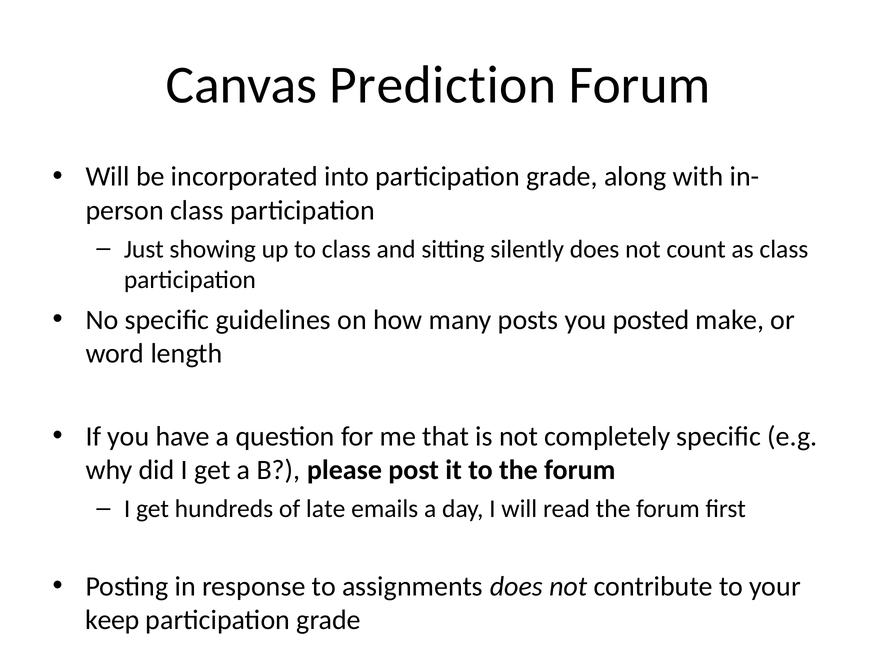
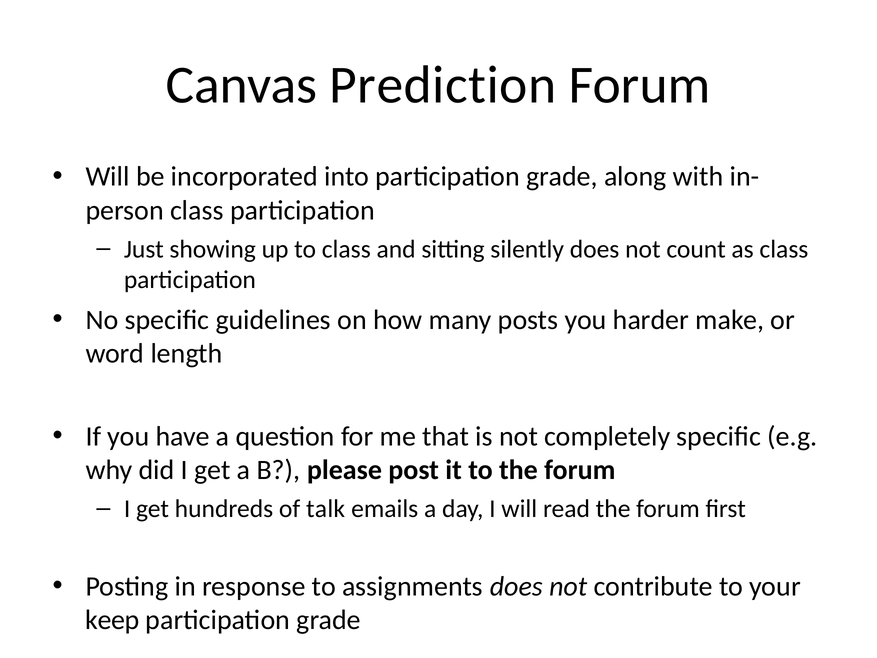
posted: posted -> harder
late: late -> talk
